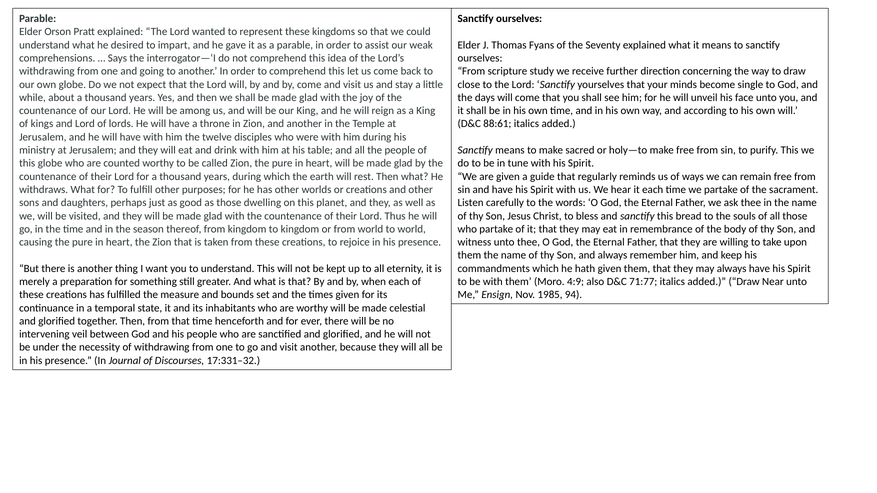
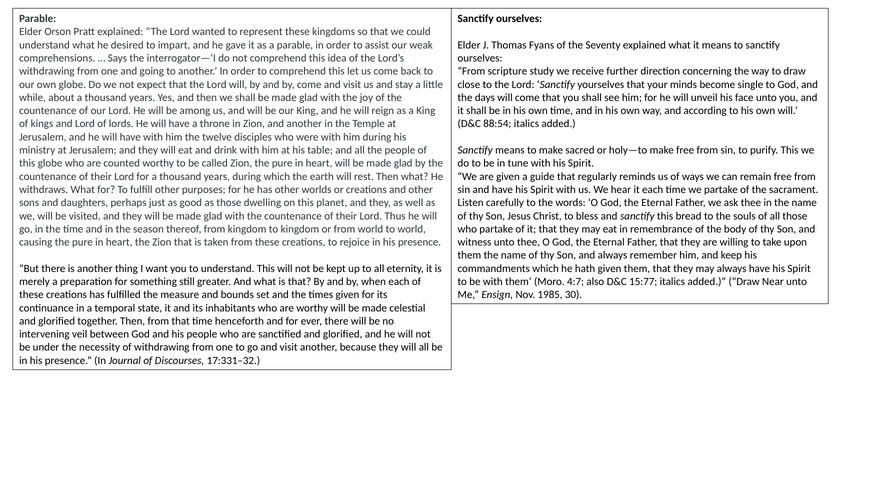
88:61: 88:61 -> 88:54
4:9: 4:9 -> 4:7
71:77: 71:77 -> 15:77
94: 94 -> 30
